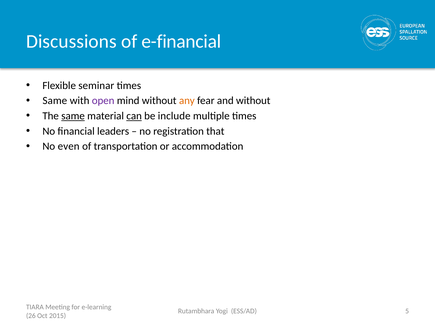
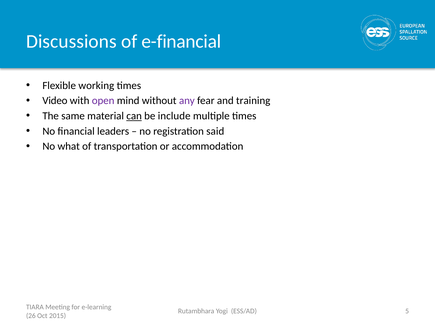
seminar: seminar -> working
Same at (55, 101): Same -> Video
any colour: orange -> purple
and without: without -> training
same at (73, 116) underline: present -> none
that: that -> said
even: even -> what
